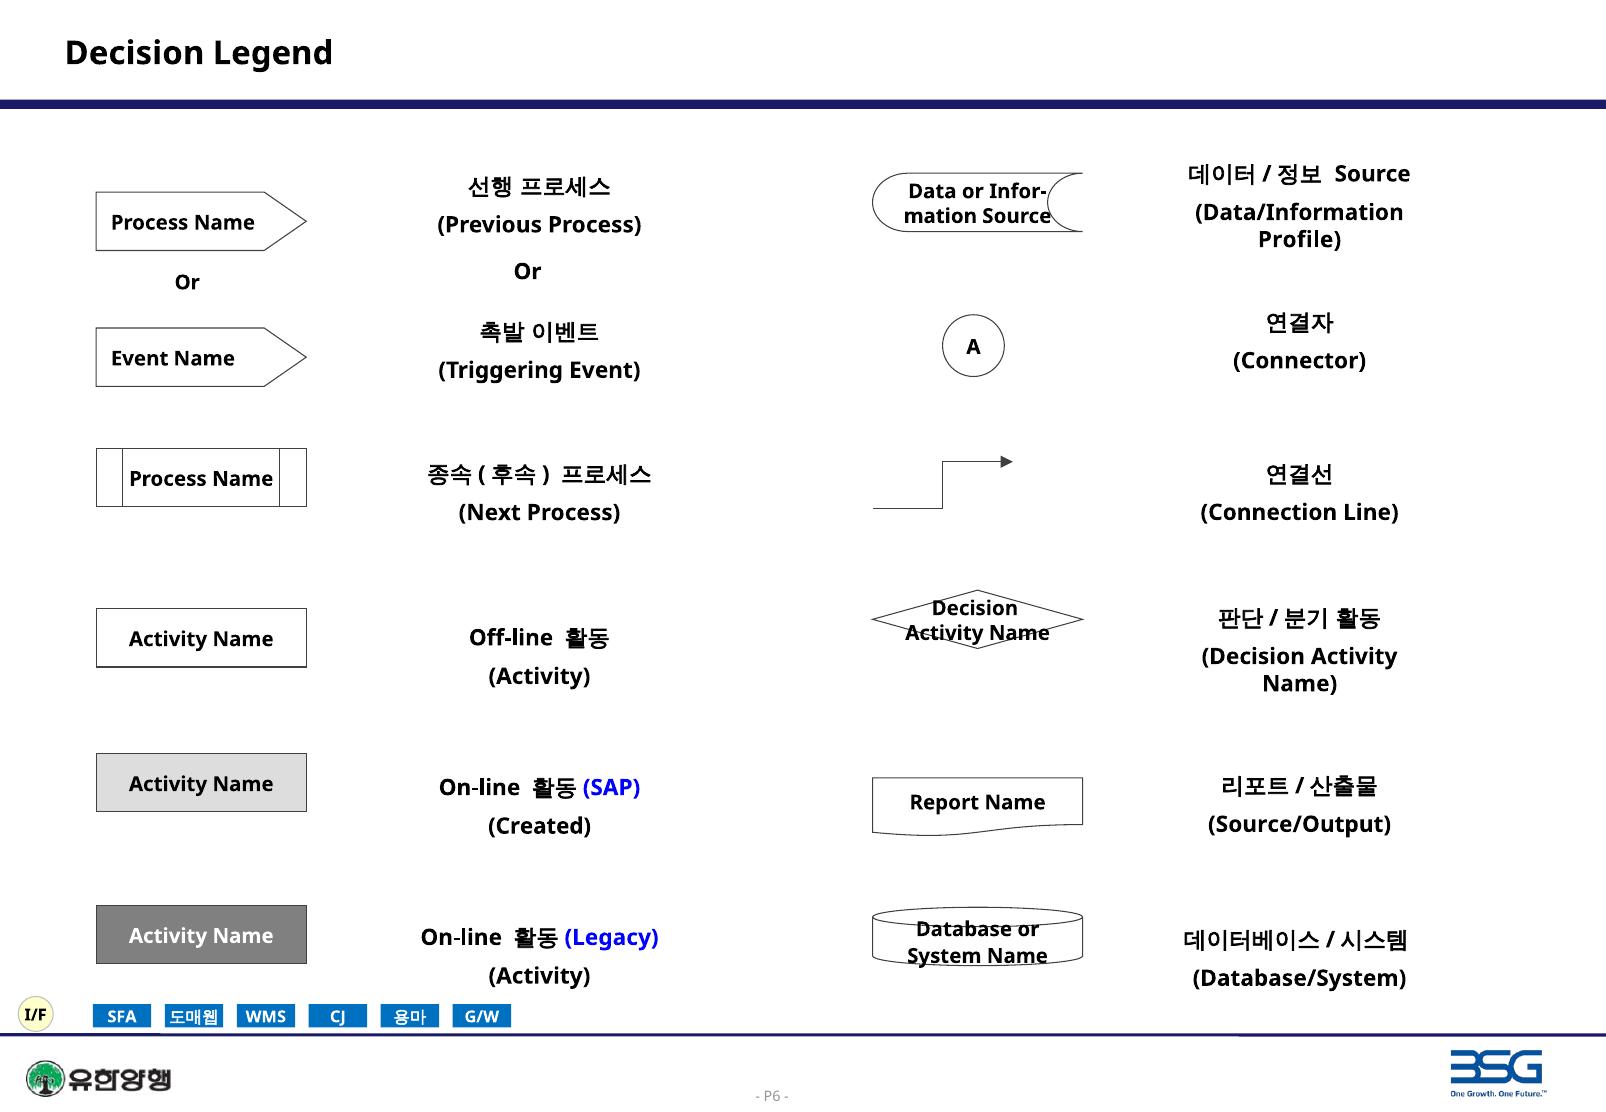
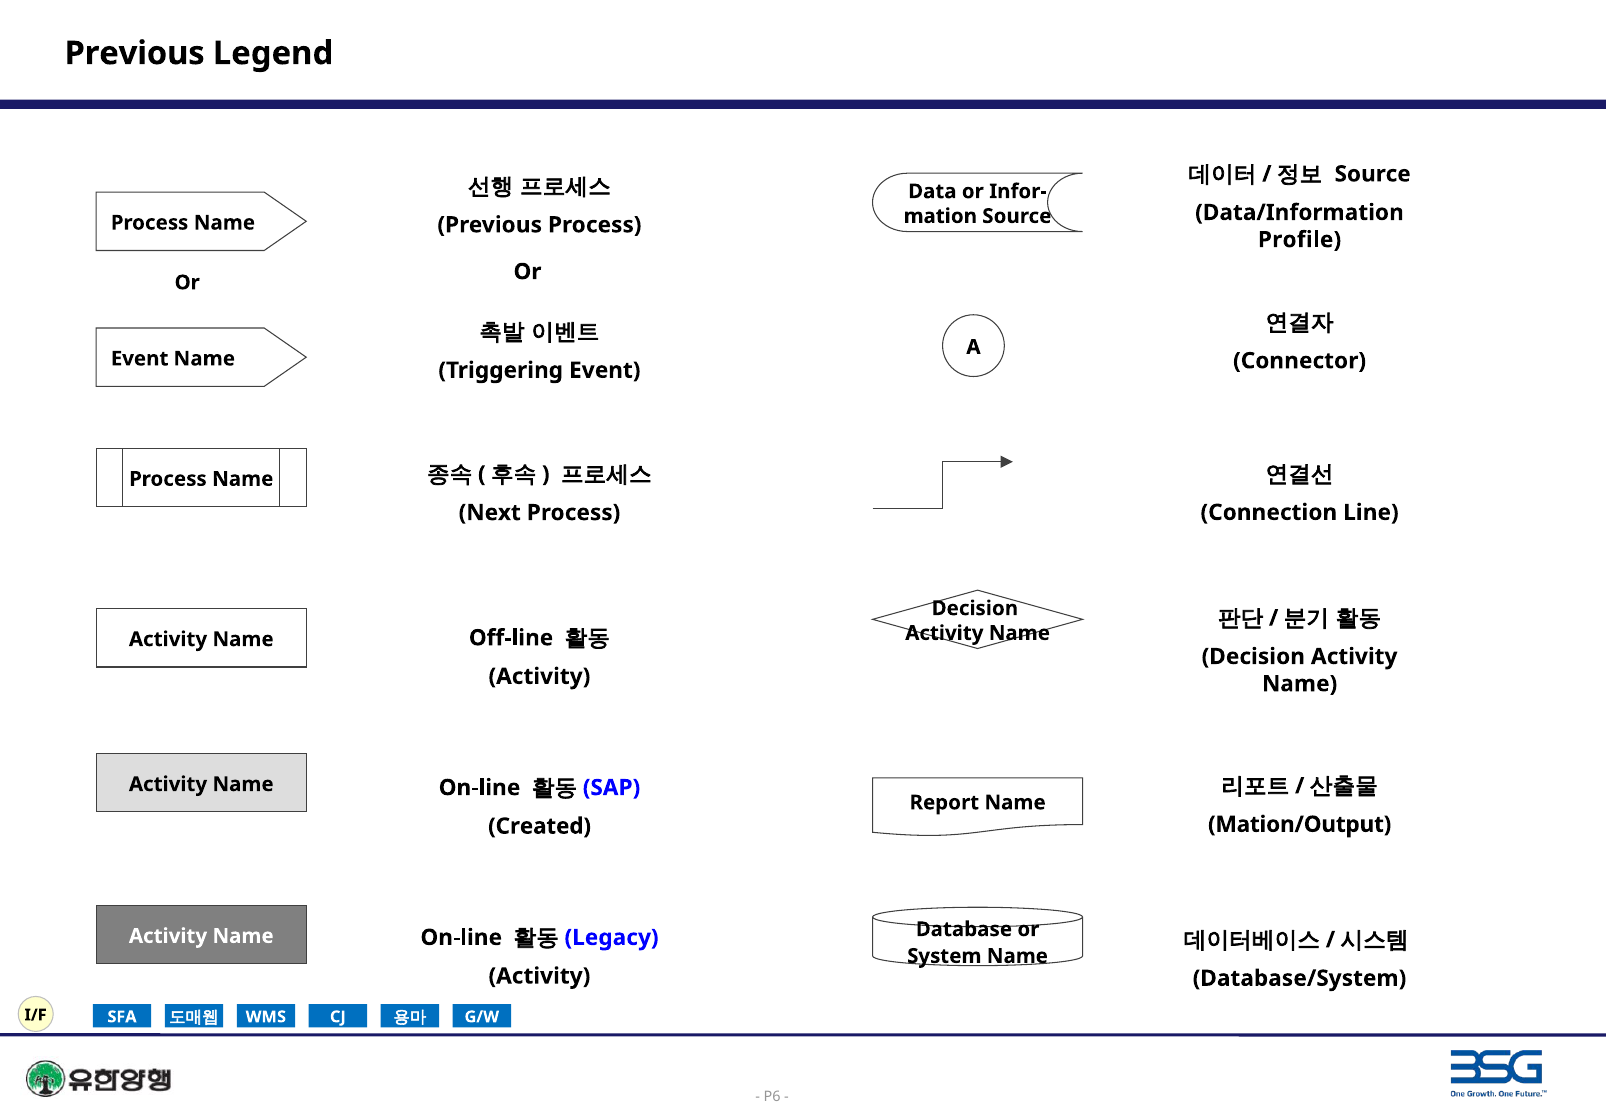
Decision at (134, 53): Decision -> Previous
Source/Output: Source/Output -> Mation/Output
